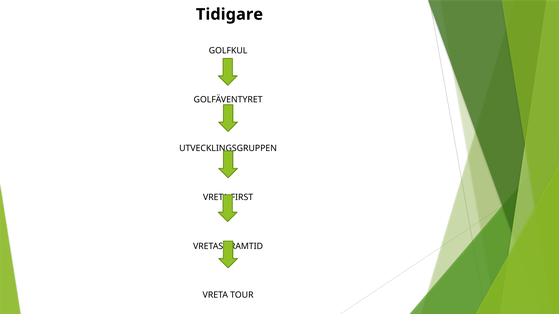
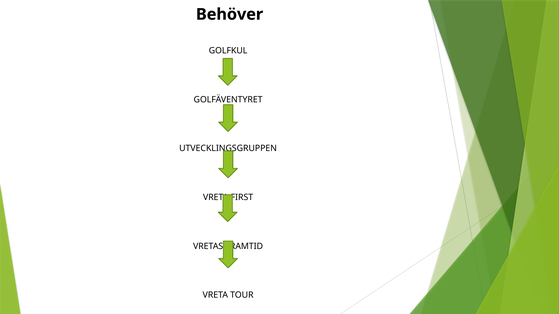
Tidigare: Tidigare -> Behöver
